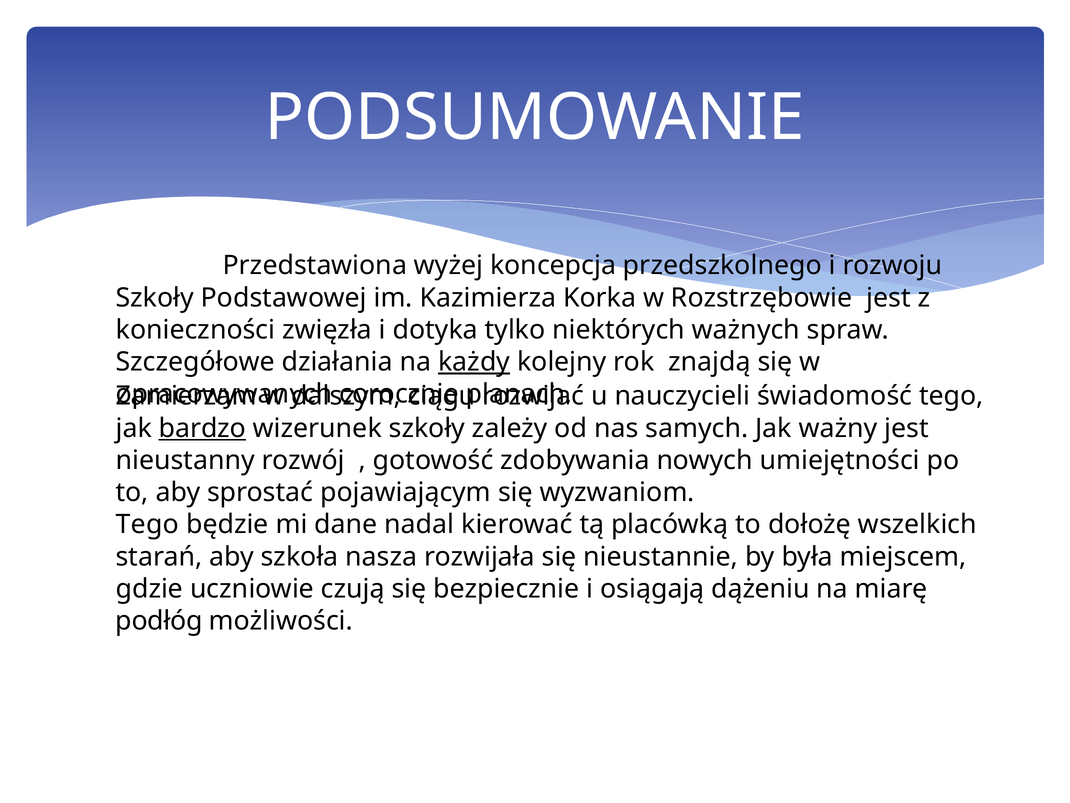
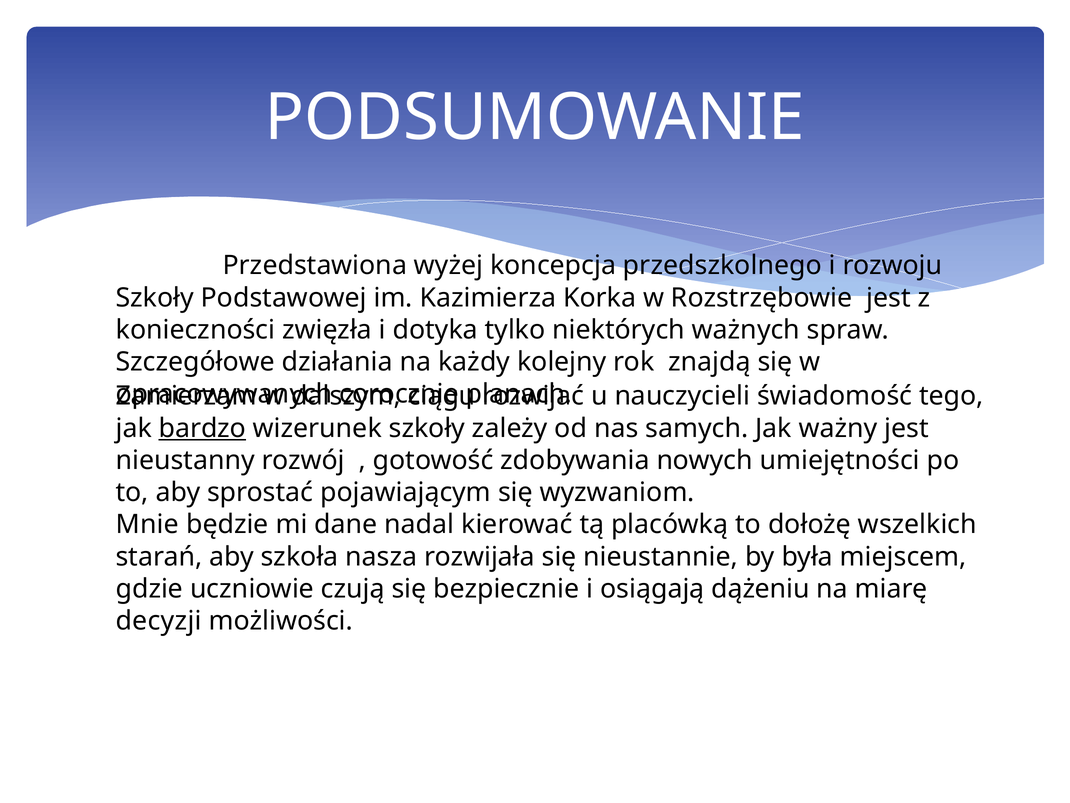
każdy underline: present -> none
Tego at (147, 524): Tego -> Mnie
podłóg: podłóg -> decyzji
